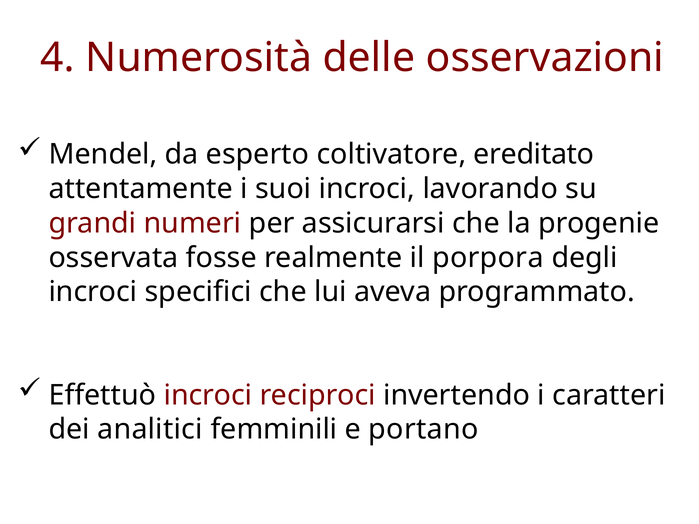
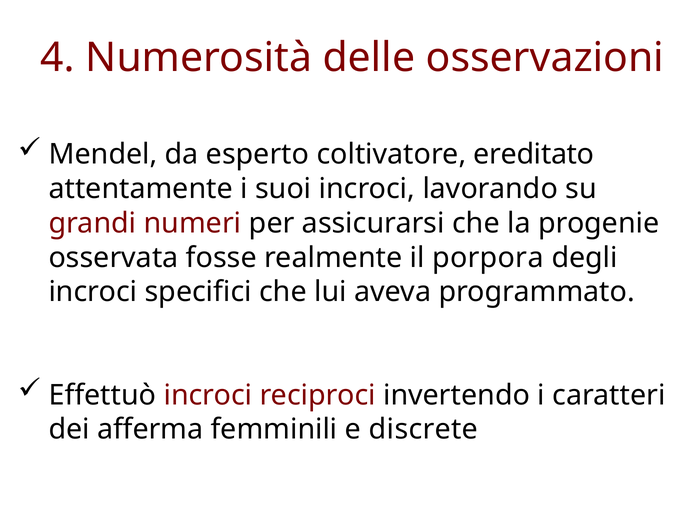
analitici: analitici -> afferma
portano: portano -> discrete
